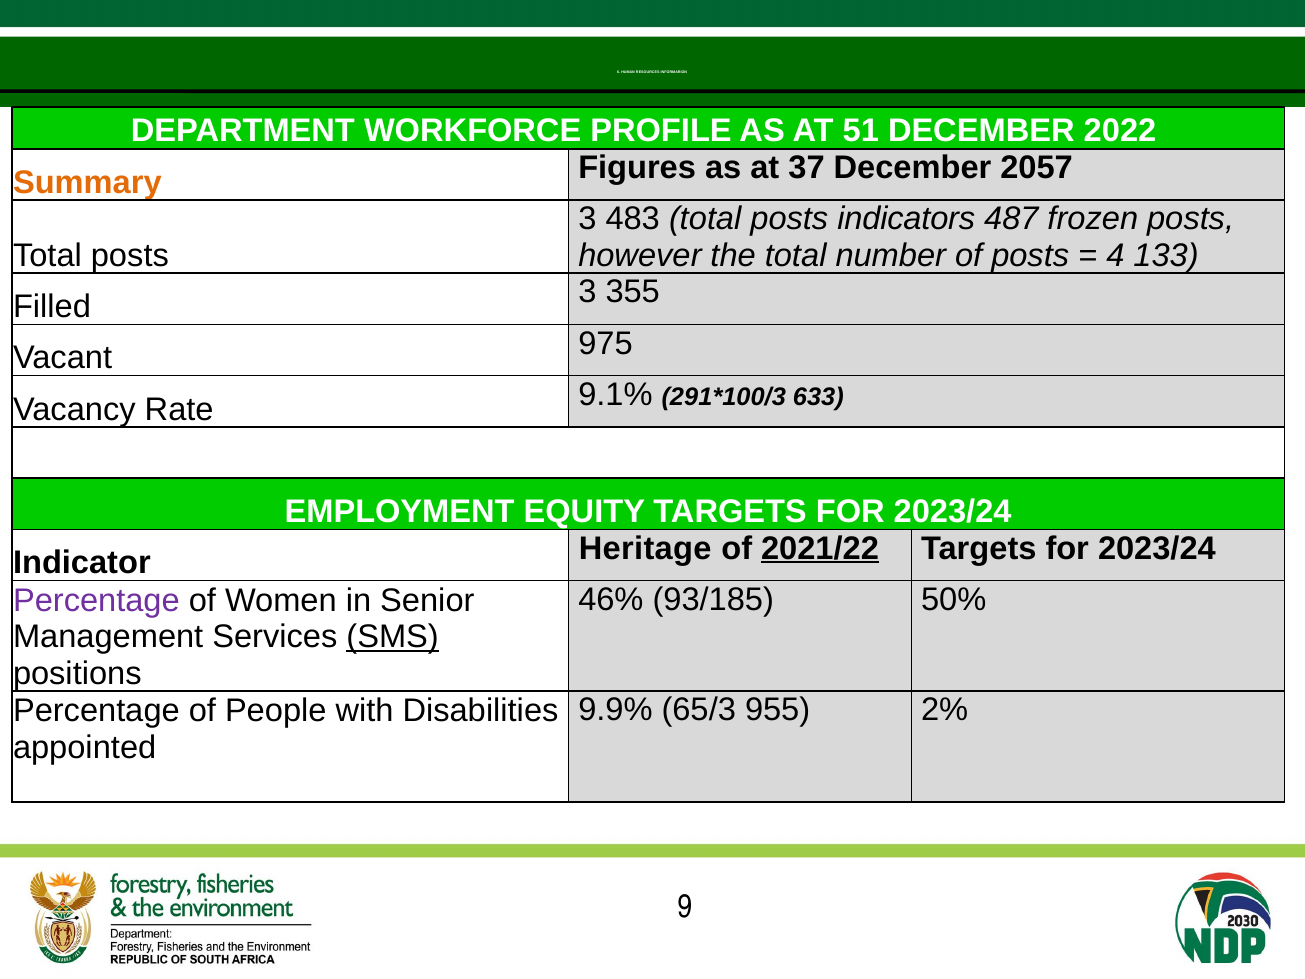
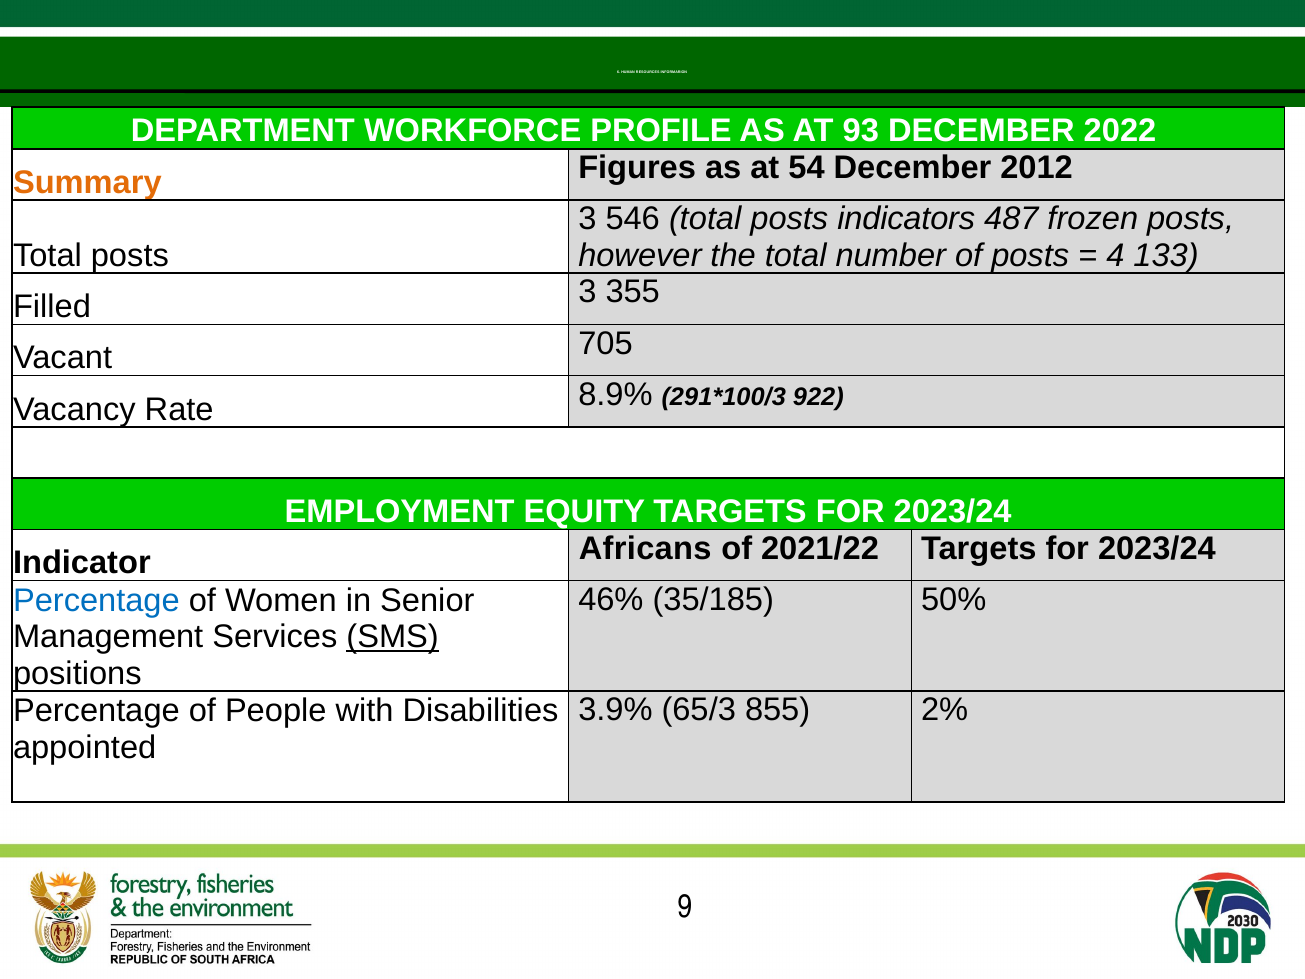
51: 51 -> 93
37: 37 -> 54
2057: 2057 -> 2012
483: 483 -> 546
975: 975 -> 705
9.1%: 9.1% -> 8.9%
633: 633 -> 922
Heritage: Heritage -> Africans
2021/22 underline: present -> none
93/185: 93/185 -> 35/185
Percentage at (96, 600) colour: purple -> blue
9.9%: 9.9% -> 3.9%
955: 955 -> 855
